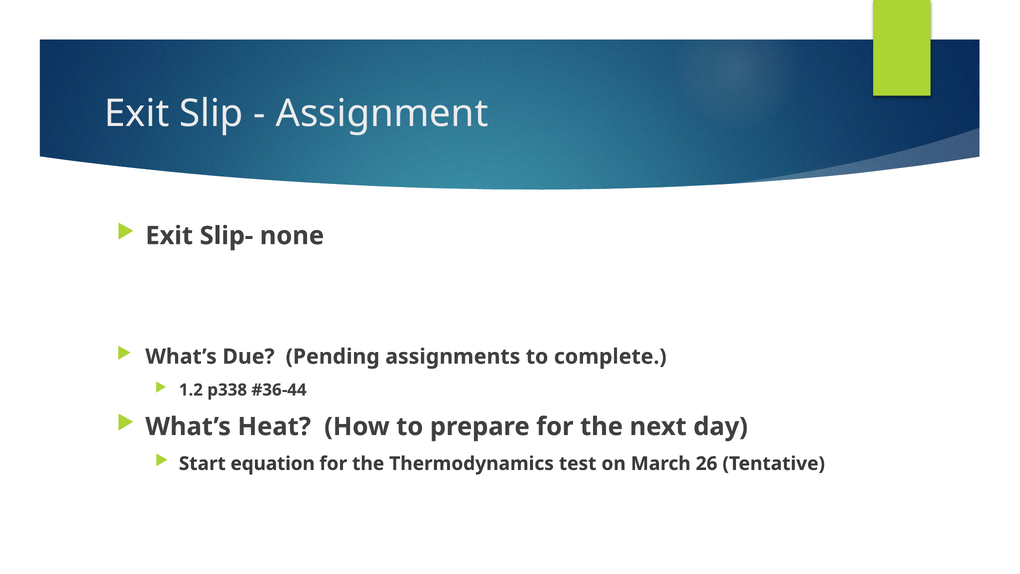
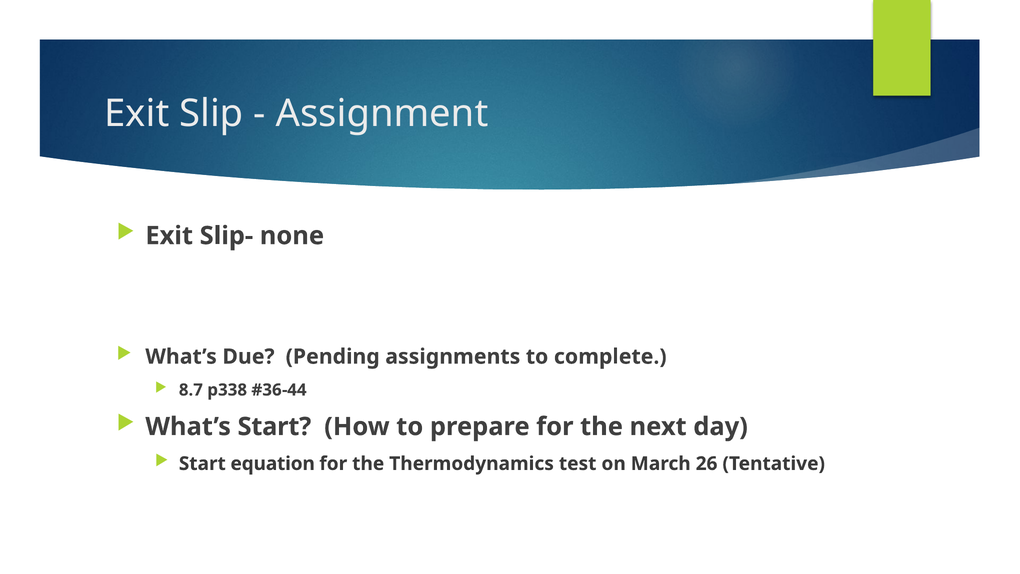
1.2: 1.2 -> 8.7
What’s Heat: Heat -> Start
